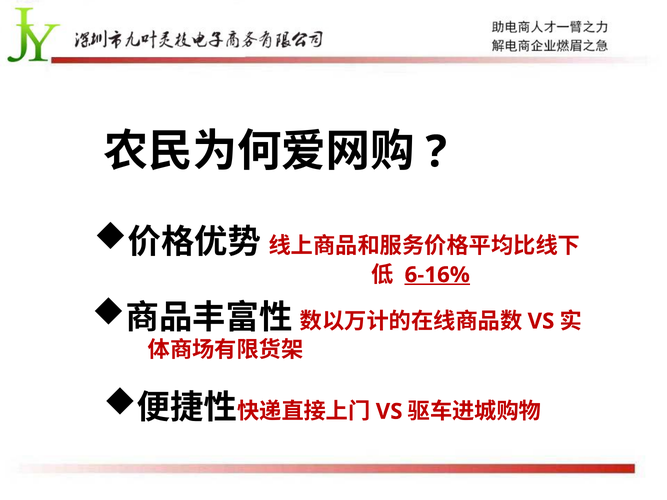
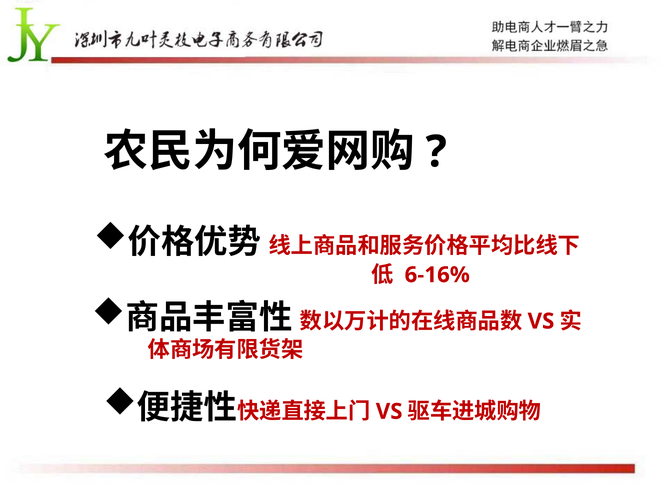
6-16% underline: present -> none
